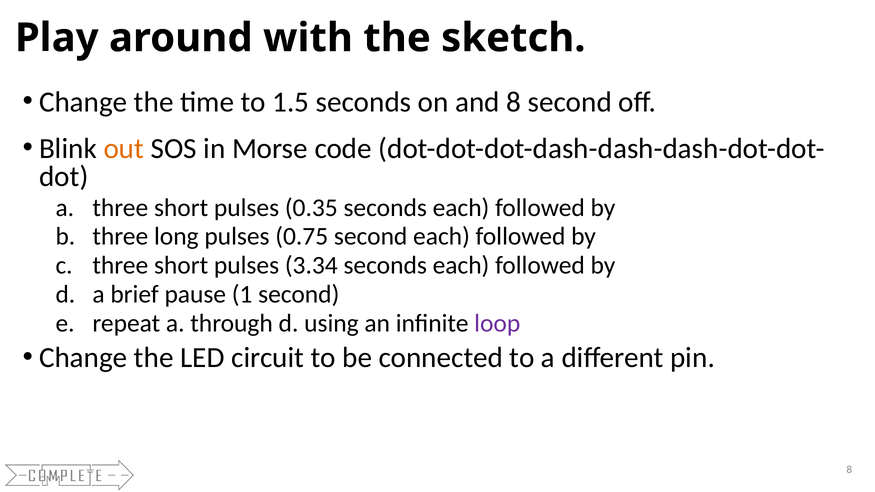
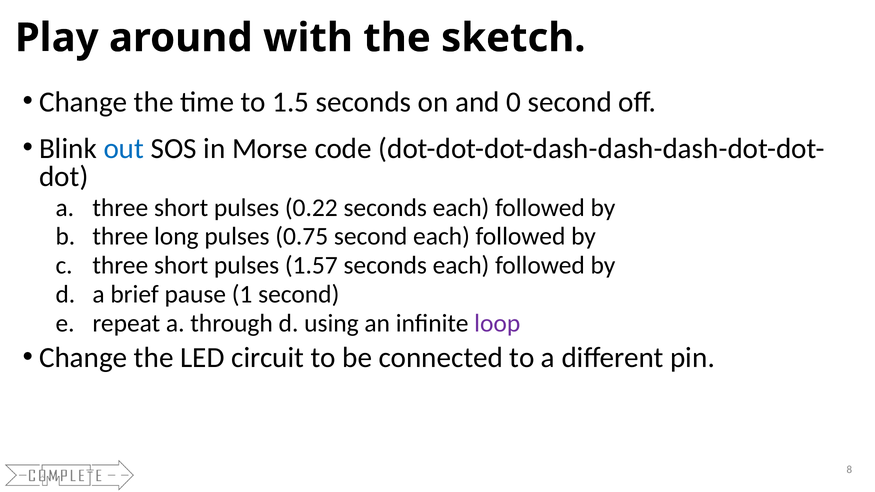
and 8: 8 -> 0
out colour: orange -> blue
0.35: 0.35 -> 0.22
3.34: 3.34 -> 1.57
